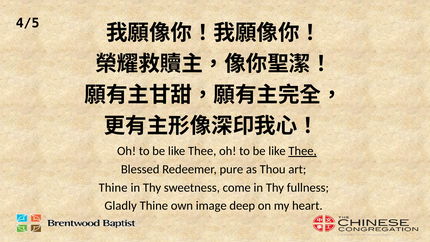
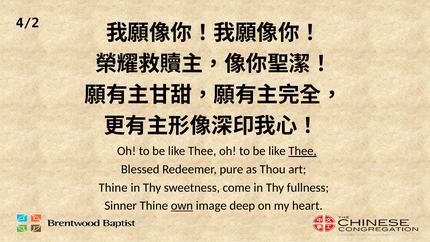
4/5: 4/5 -> 4/2
Gladly: Gladly -> Sinner
own underline: none -> present
